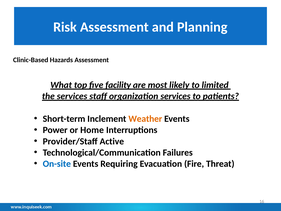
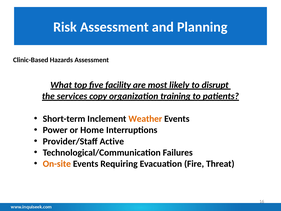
limited: limited -> disrupt
staff: staff -> copy
organization services: services -> training
On-site colour: blue -> orange
